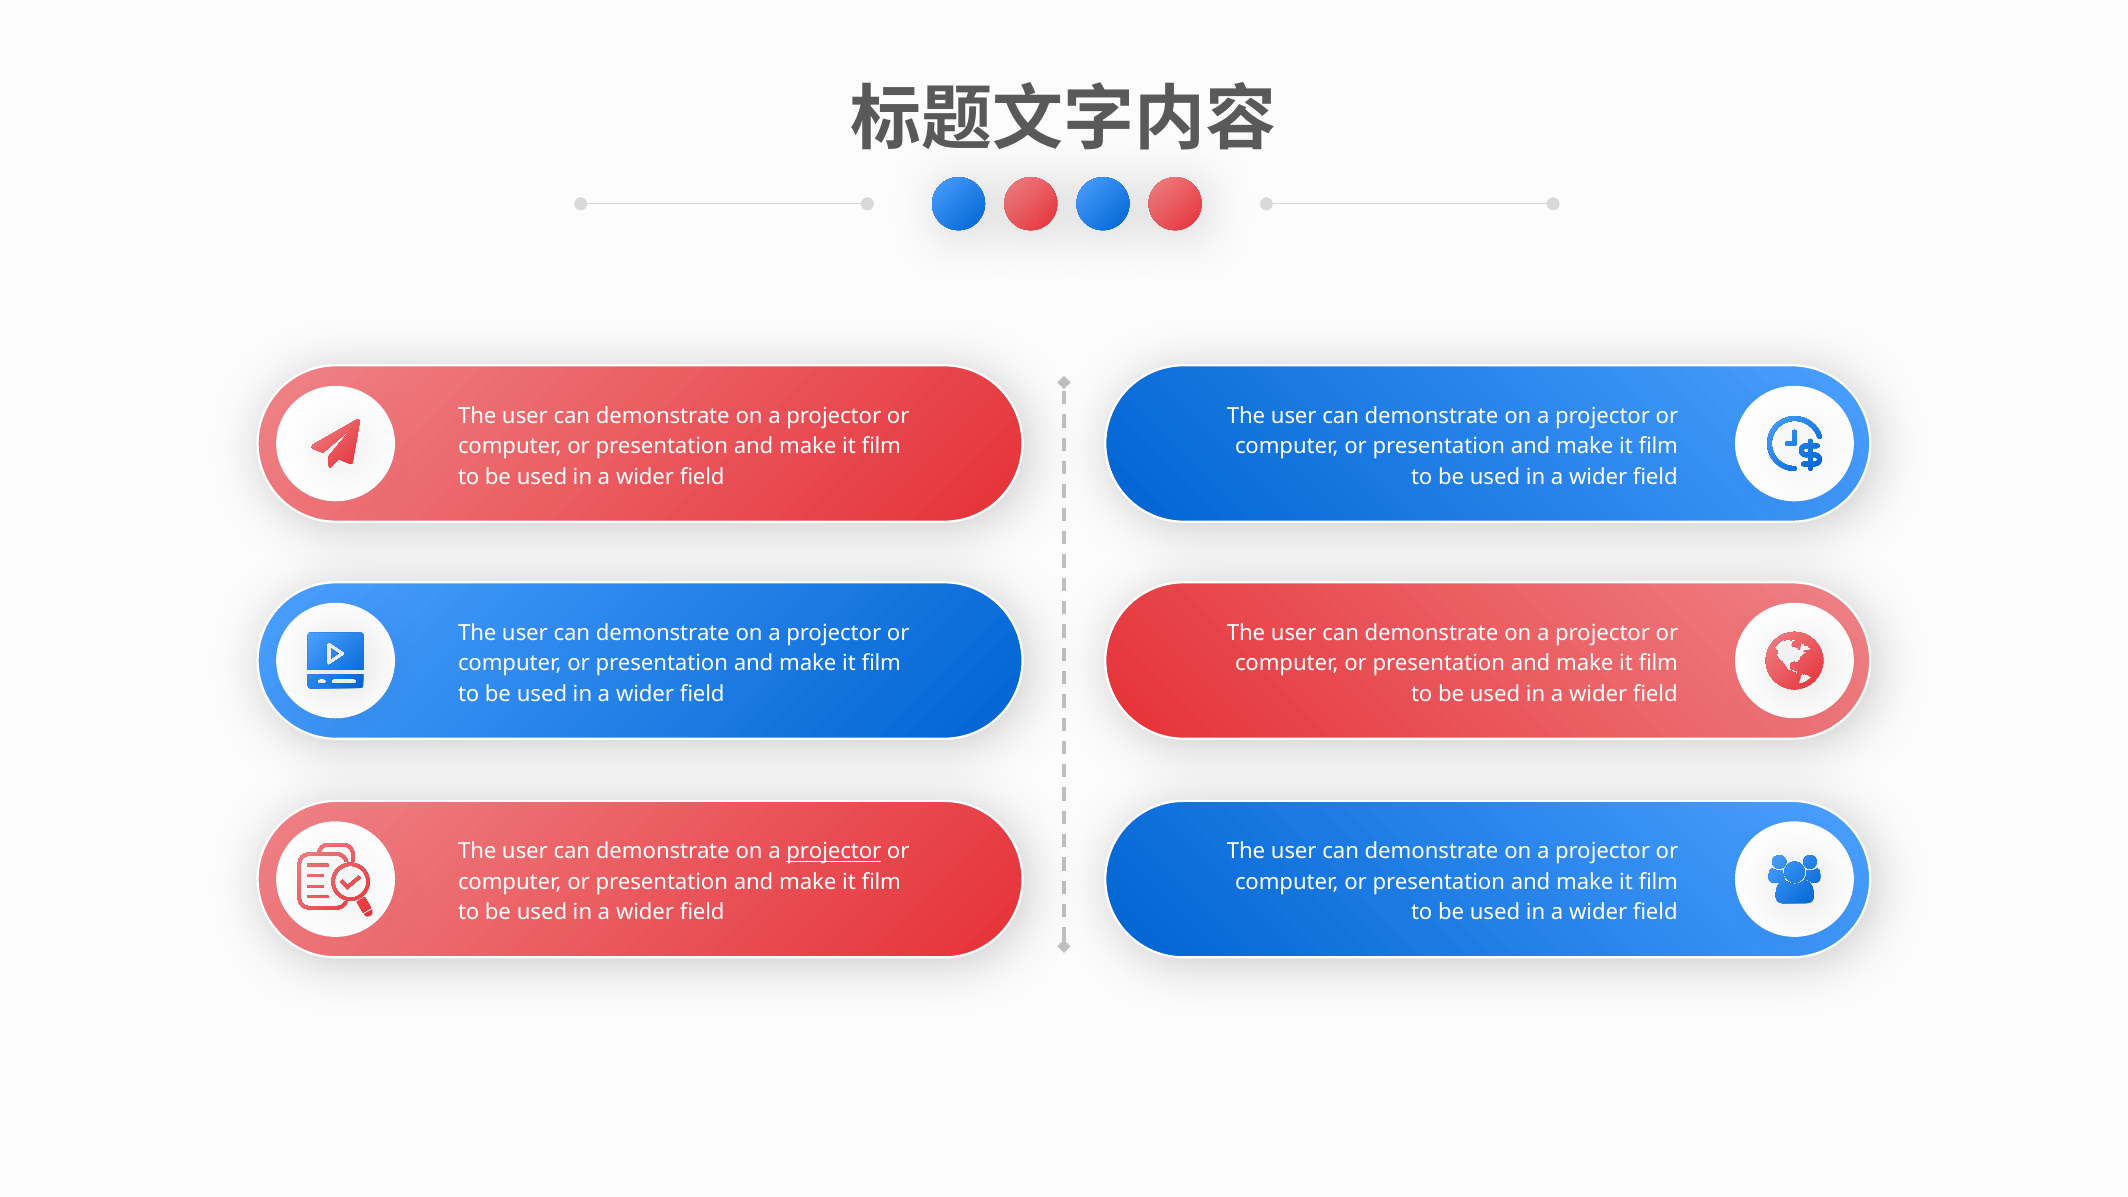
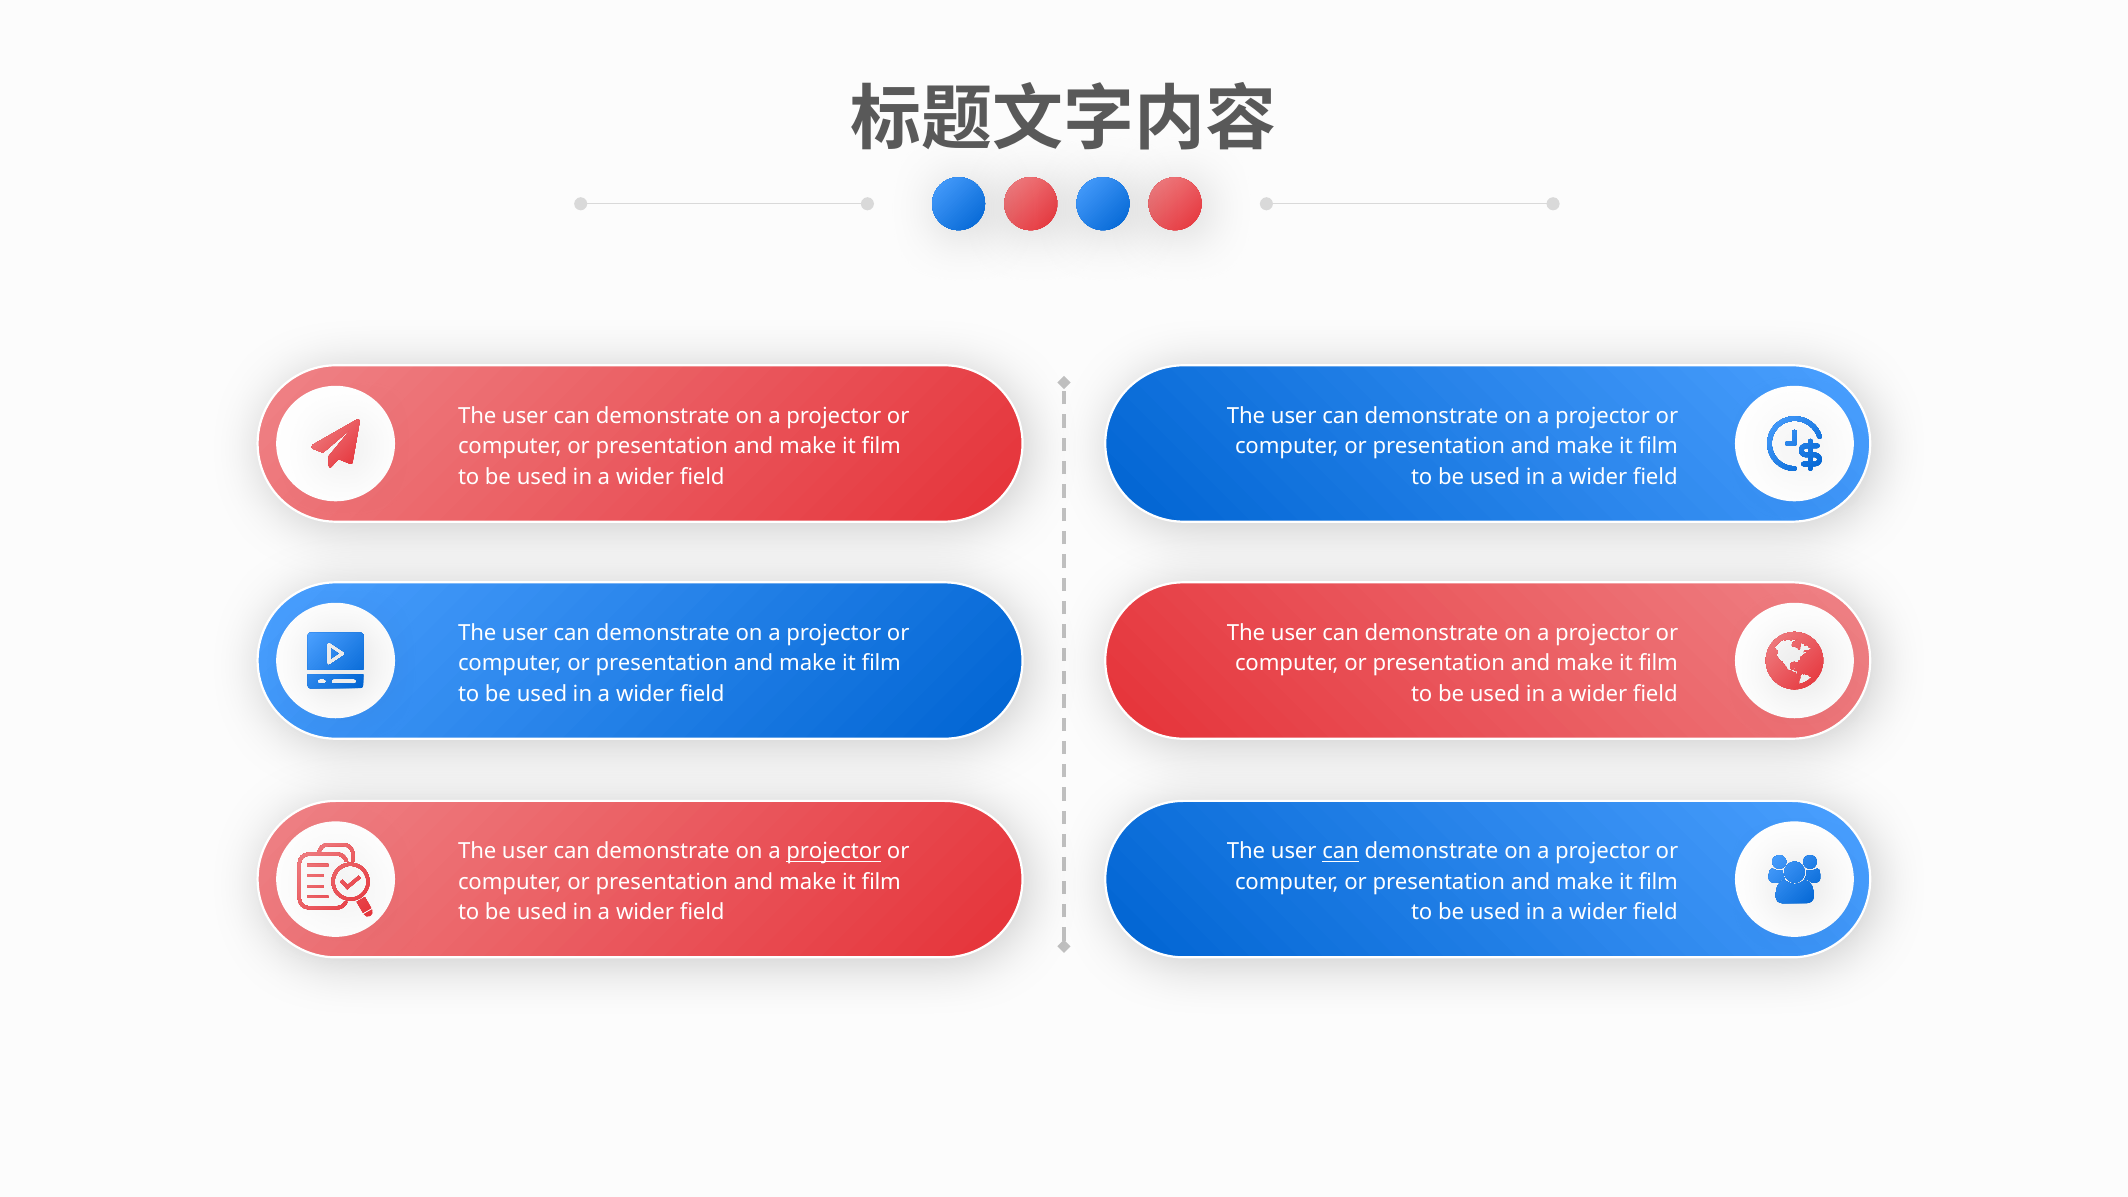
can at (1341, 852) underline: none -> present
